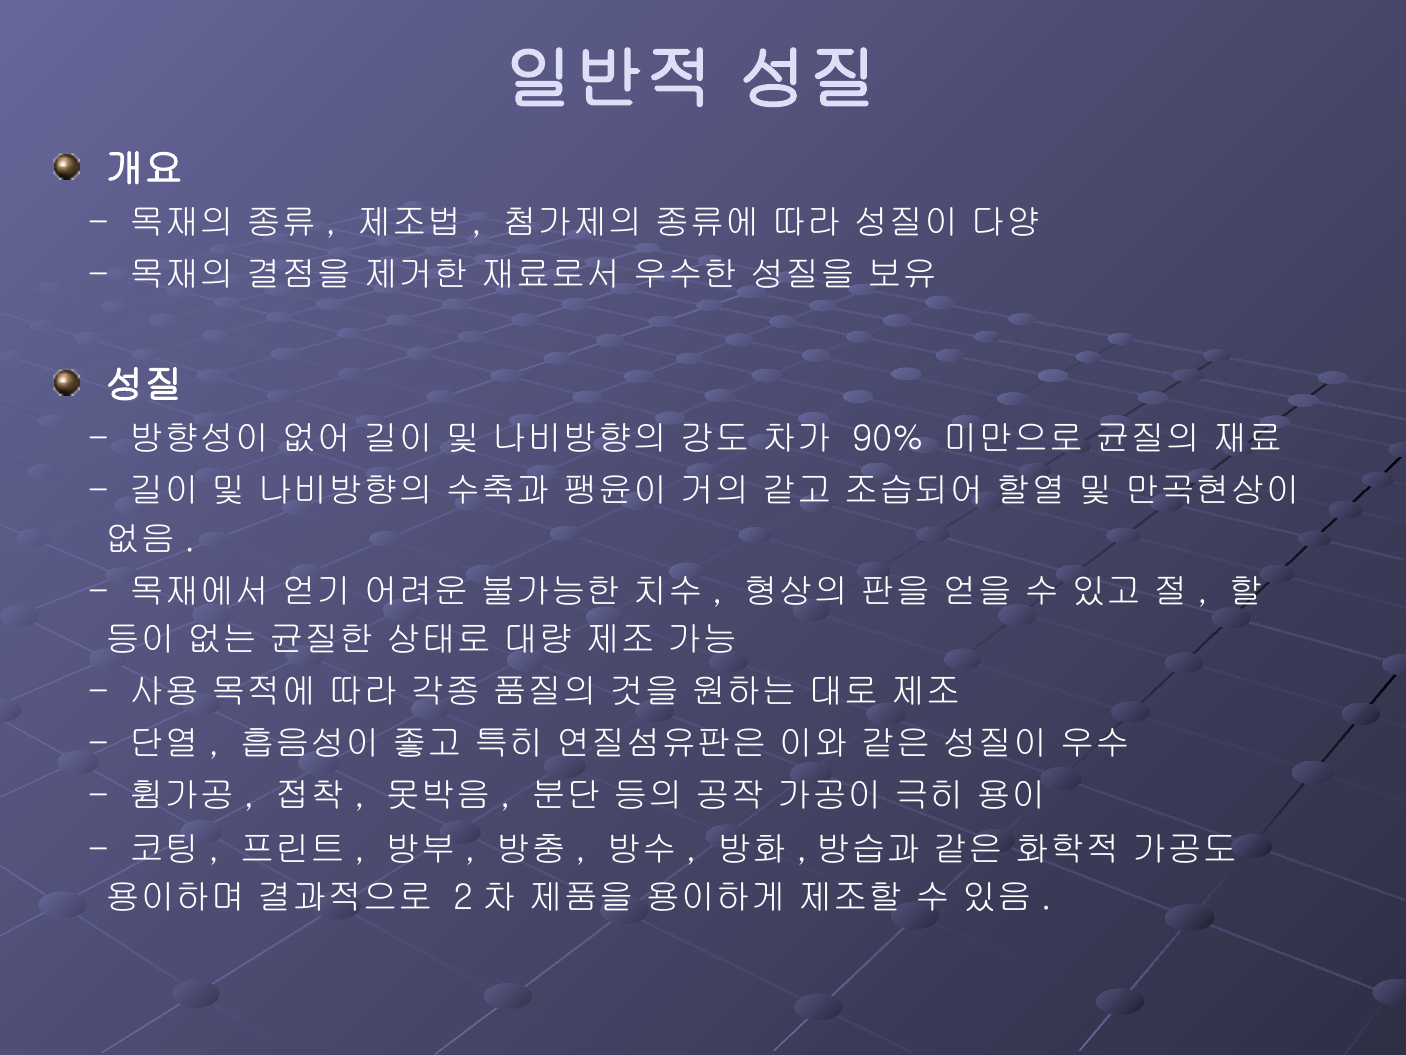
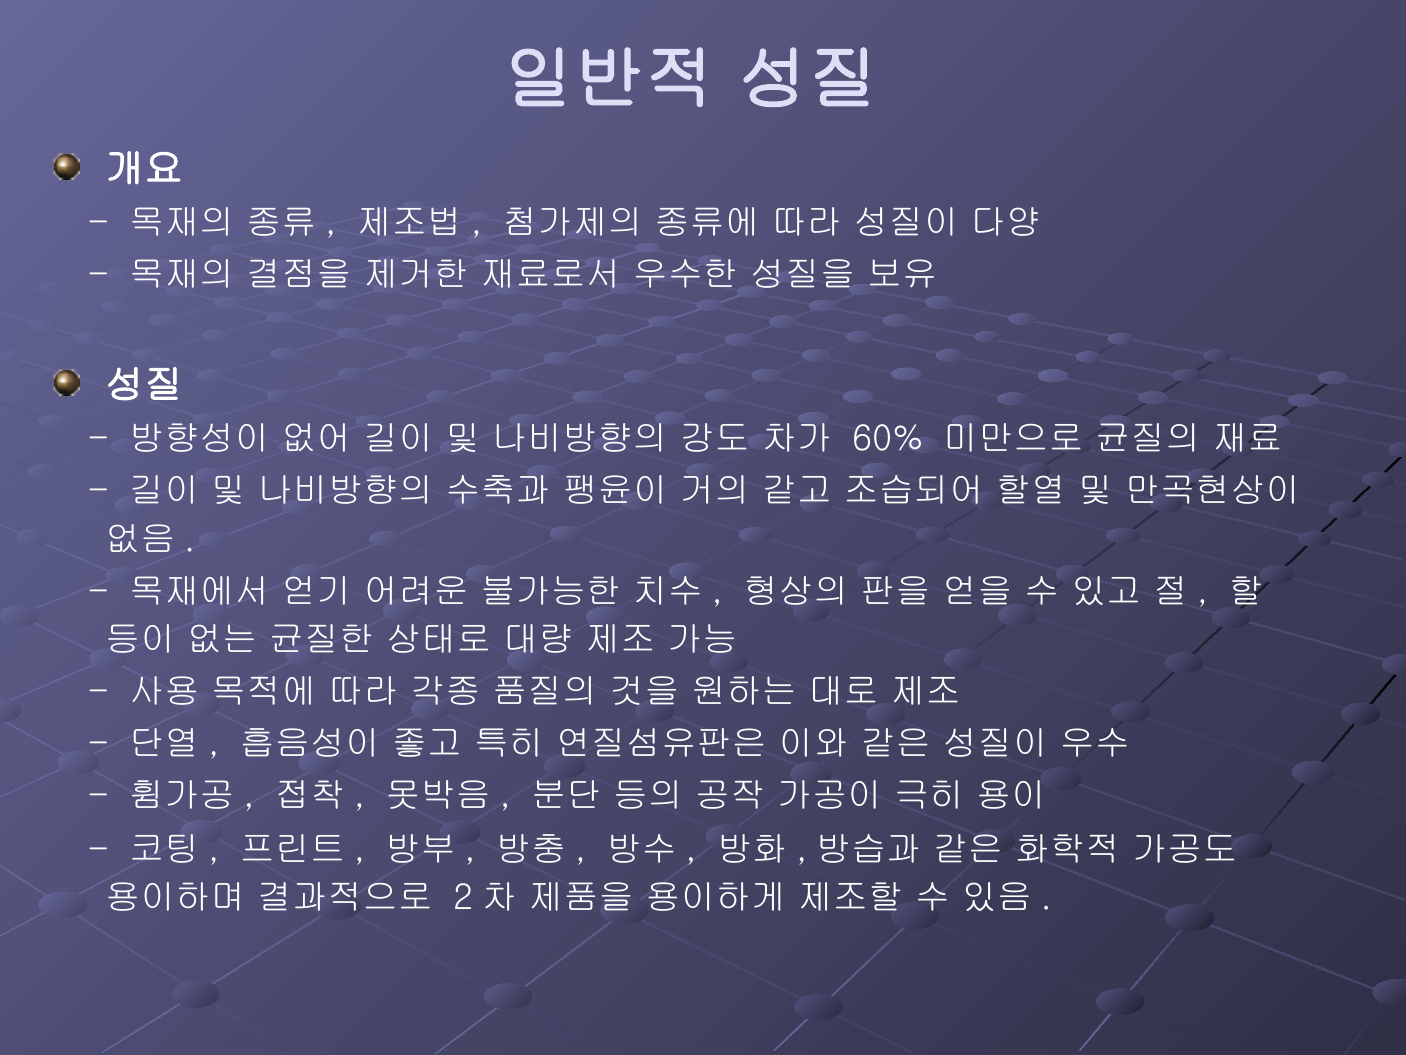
90%: 90% -> 60%
